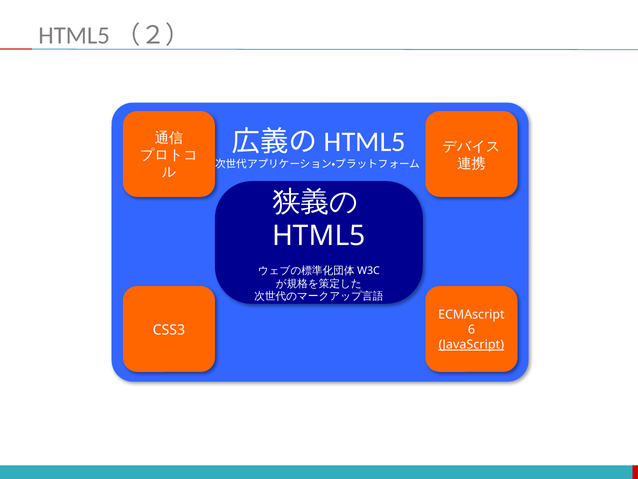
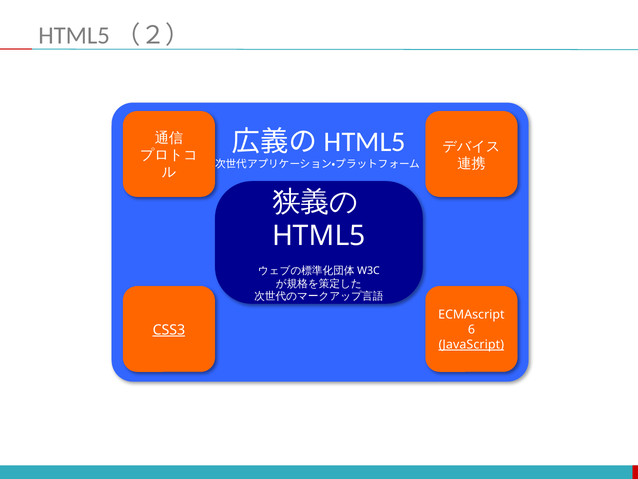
CSS3 underline: none -> present
